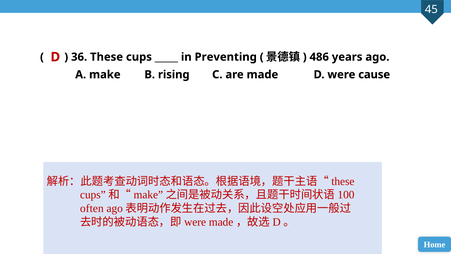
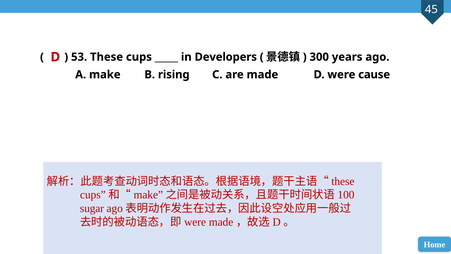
36: 36 -> 53
Preventing: Preventing -> Developers
486: 486 -> 300
often: often -> sugar
